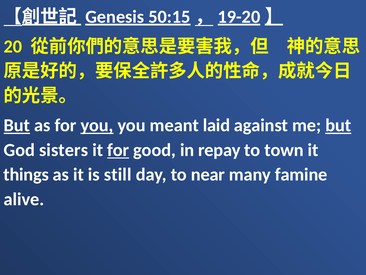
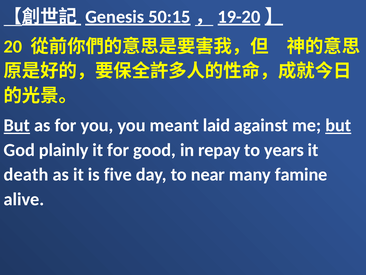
you at (97, 125) underline: present -> none
sisters: sisters -> plainly
for at (118, 150) underline: present -> none
town: town -> years
things: things -> death
still: still -> five
